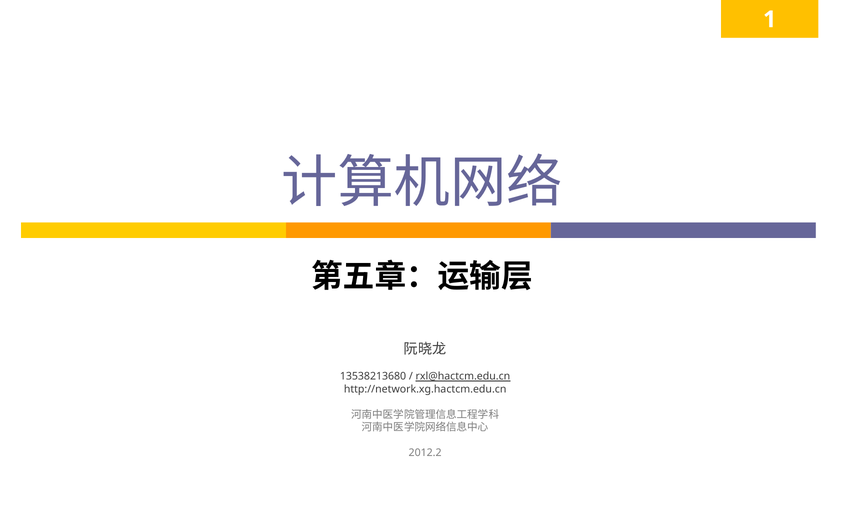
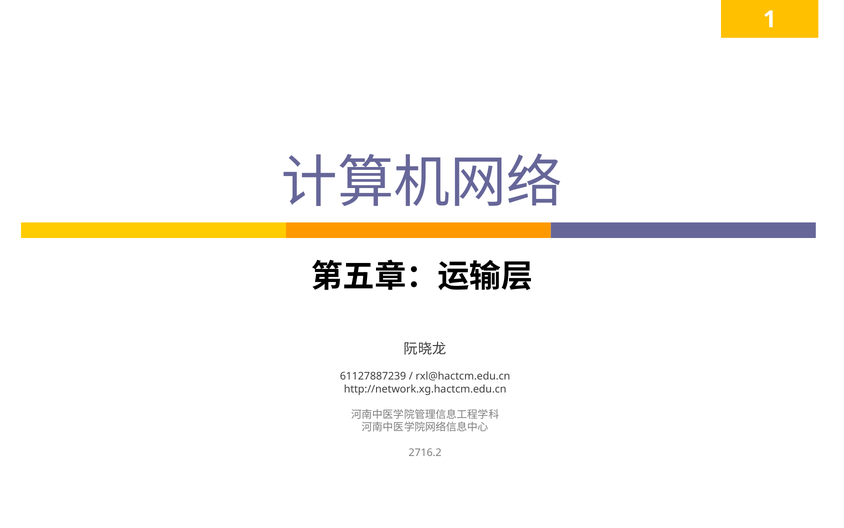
13538213680: 13538213680 -> 61127887239
rxl@hactcm.edu.cn underline: present -> none
2012.2: 2012.2 -> 2716.2
